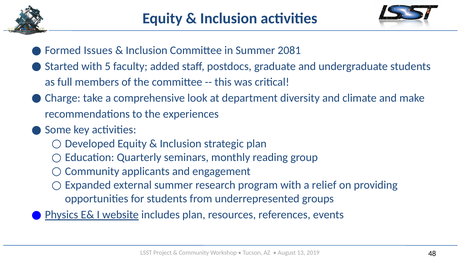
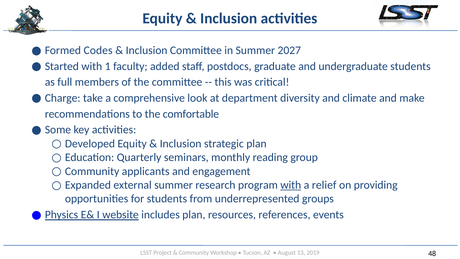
Issues: Issues -> Codes
2081: 2081 -> 2027
5: 5 -> 1
experiences: experiences -> comfortable
with at (291, 185) underline: none -> present
